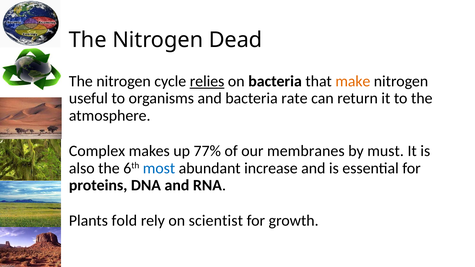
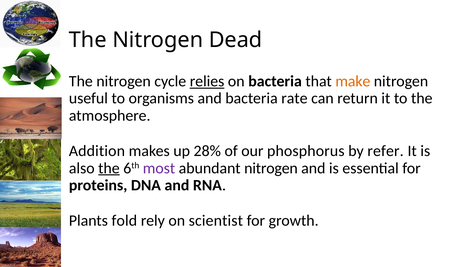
Complex: Complex -> Addition
77%: 77% -> 28%
membranes: membranes -> phosphorus
must: must -> refer
the at (109, 168) underline: none -> present
most colour: blue -> purple
abundant increase: increase -> nitrogen
